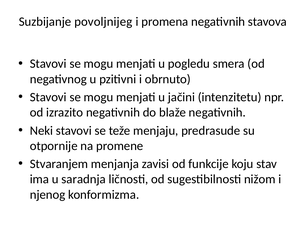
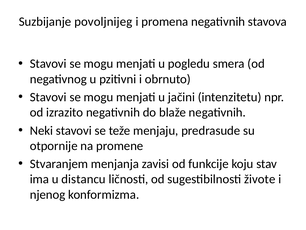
saradnja: saradnja -> distancu
nižom: nižom -> živote
